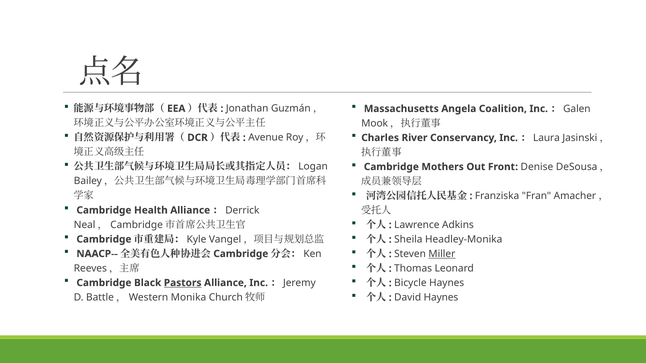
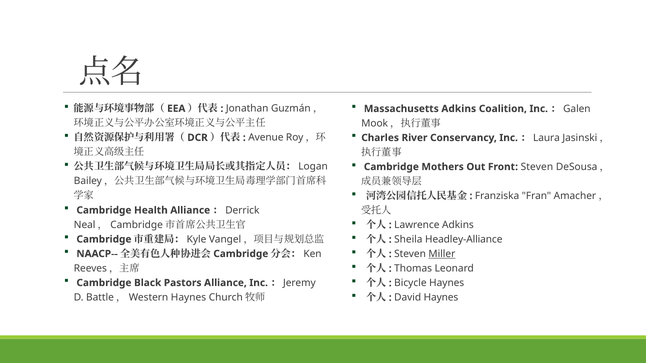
Massachusetts Angela: Angela -> Adkins
Front Denise: Denise -> Steven
Headley-Monika: Headley-Monika -> Headley-Alliance
Pastors underline: present -> none
Battle，Western Monika: Monika -> Haynes
